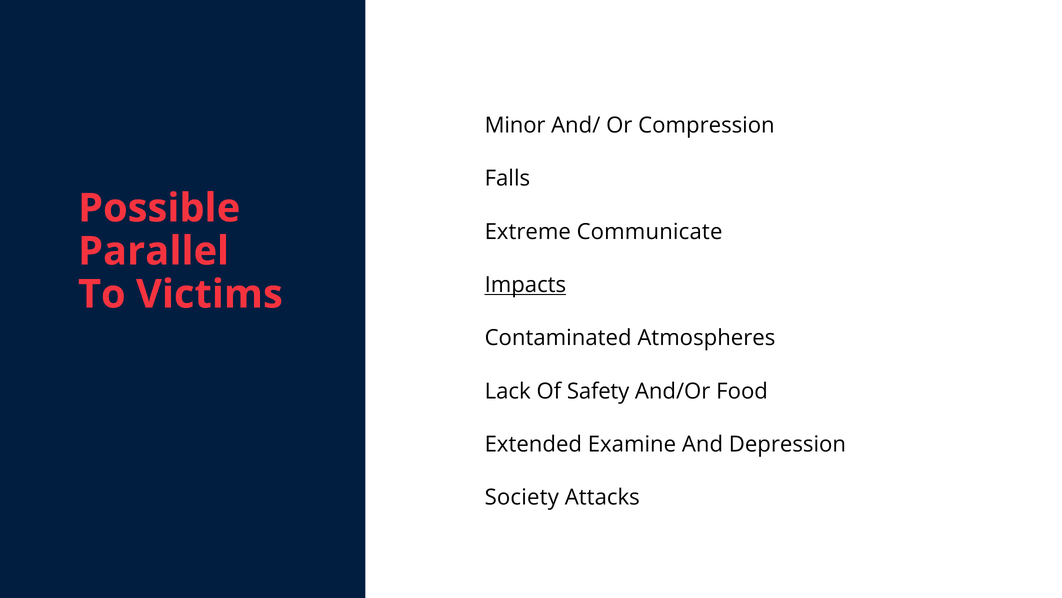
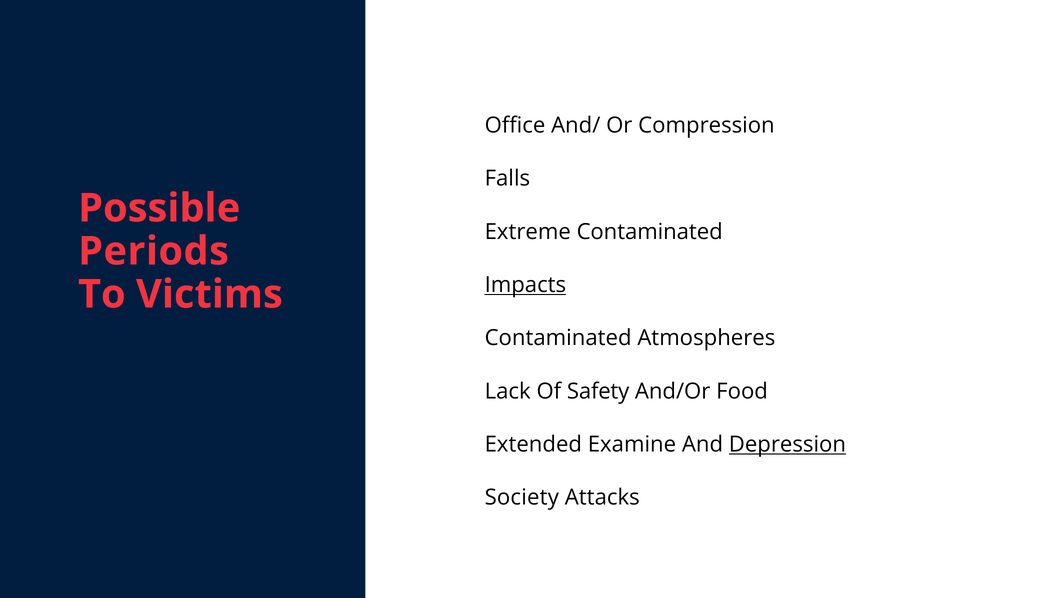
Minor: Minor -> Office
Extreme Communicate: Communicate -> Contaminated
Parallel: Parallel -> Periods
Depression underline: none -> present
